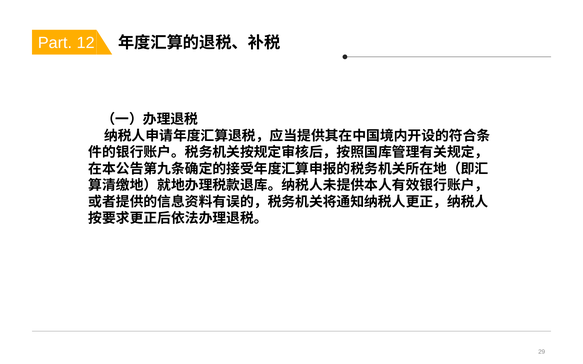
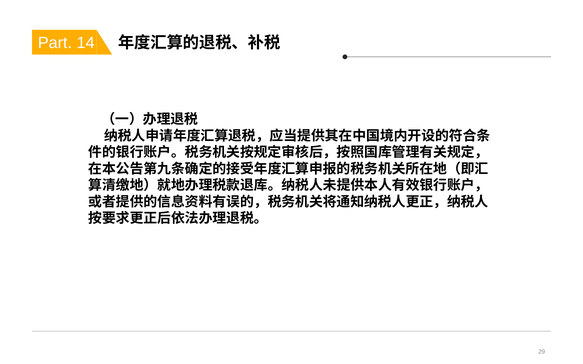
12: 12 -> 14
